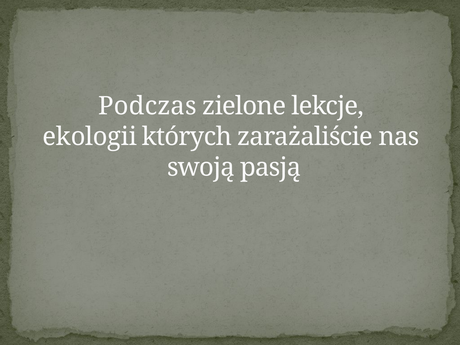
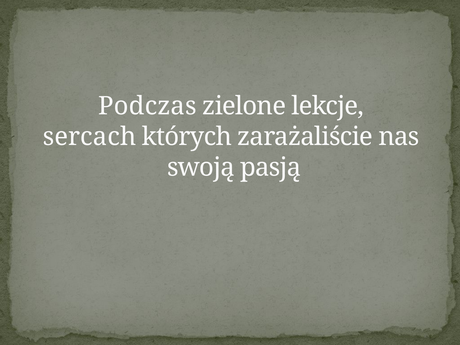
ekologii: ekologii -> sercach
